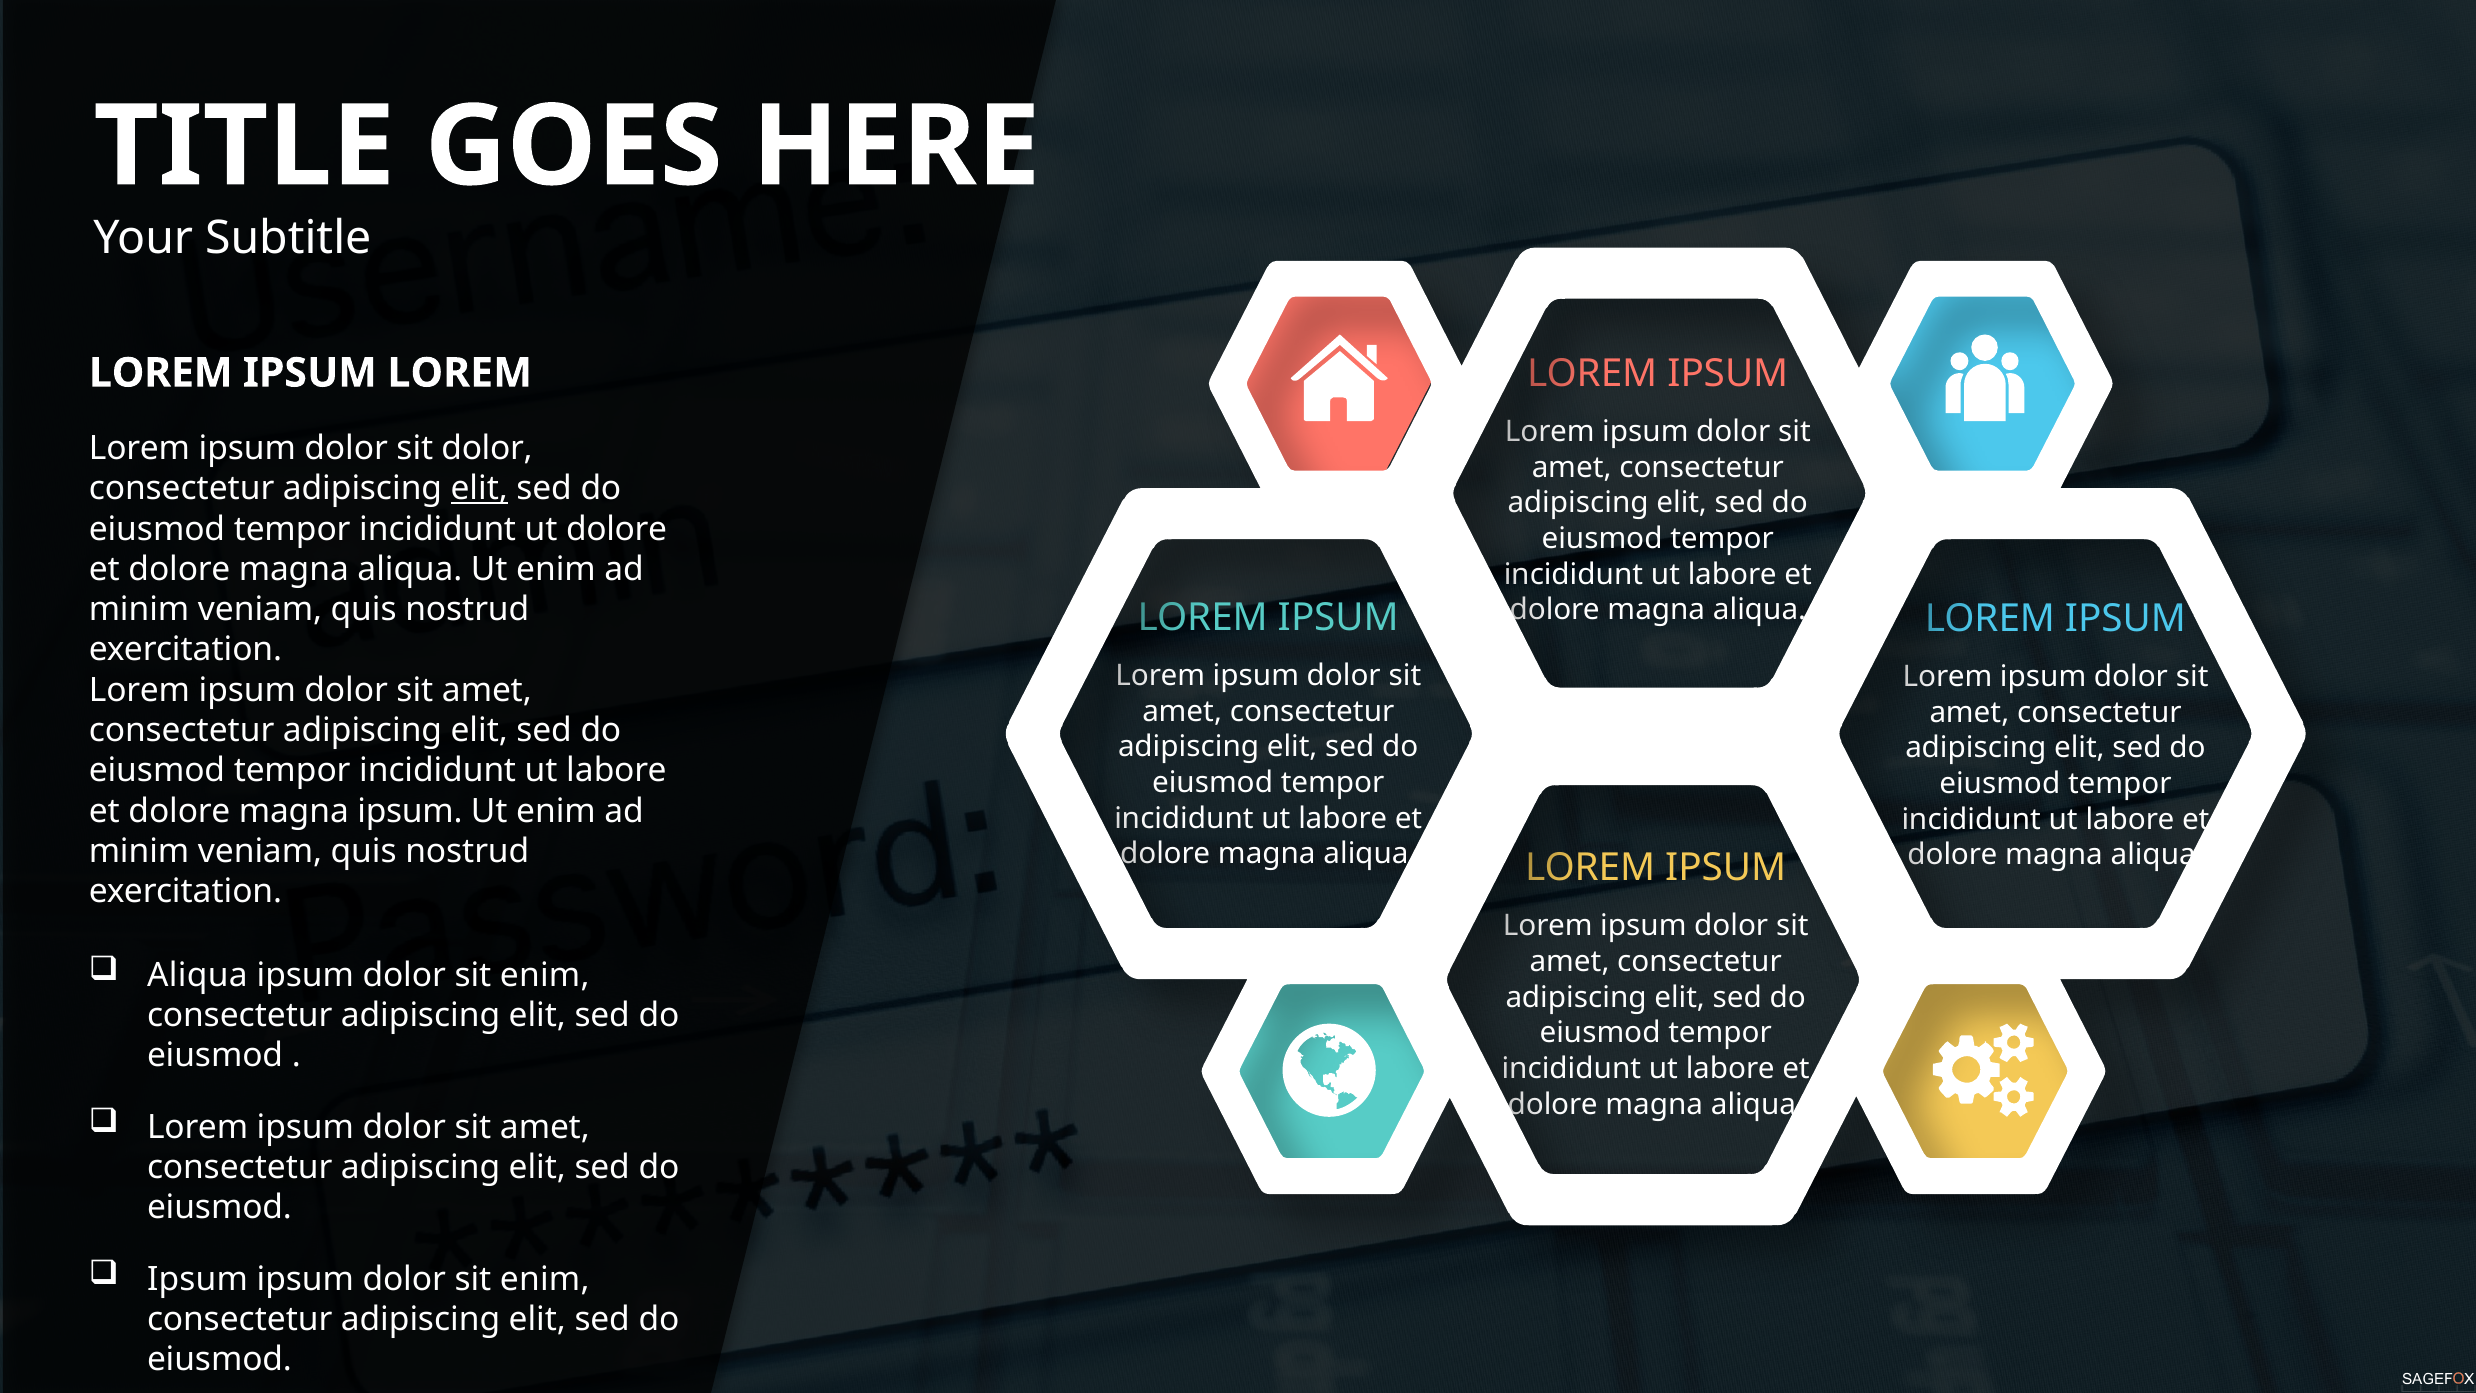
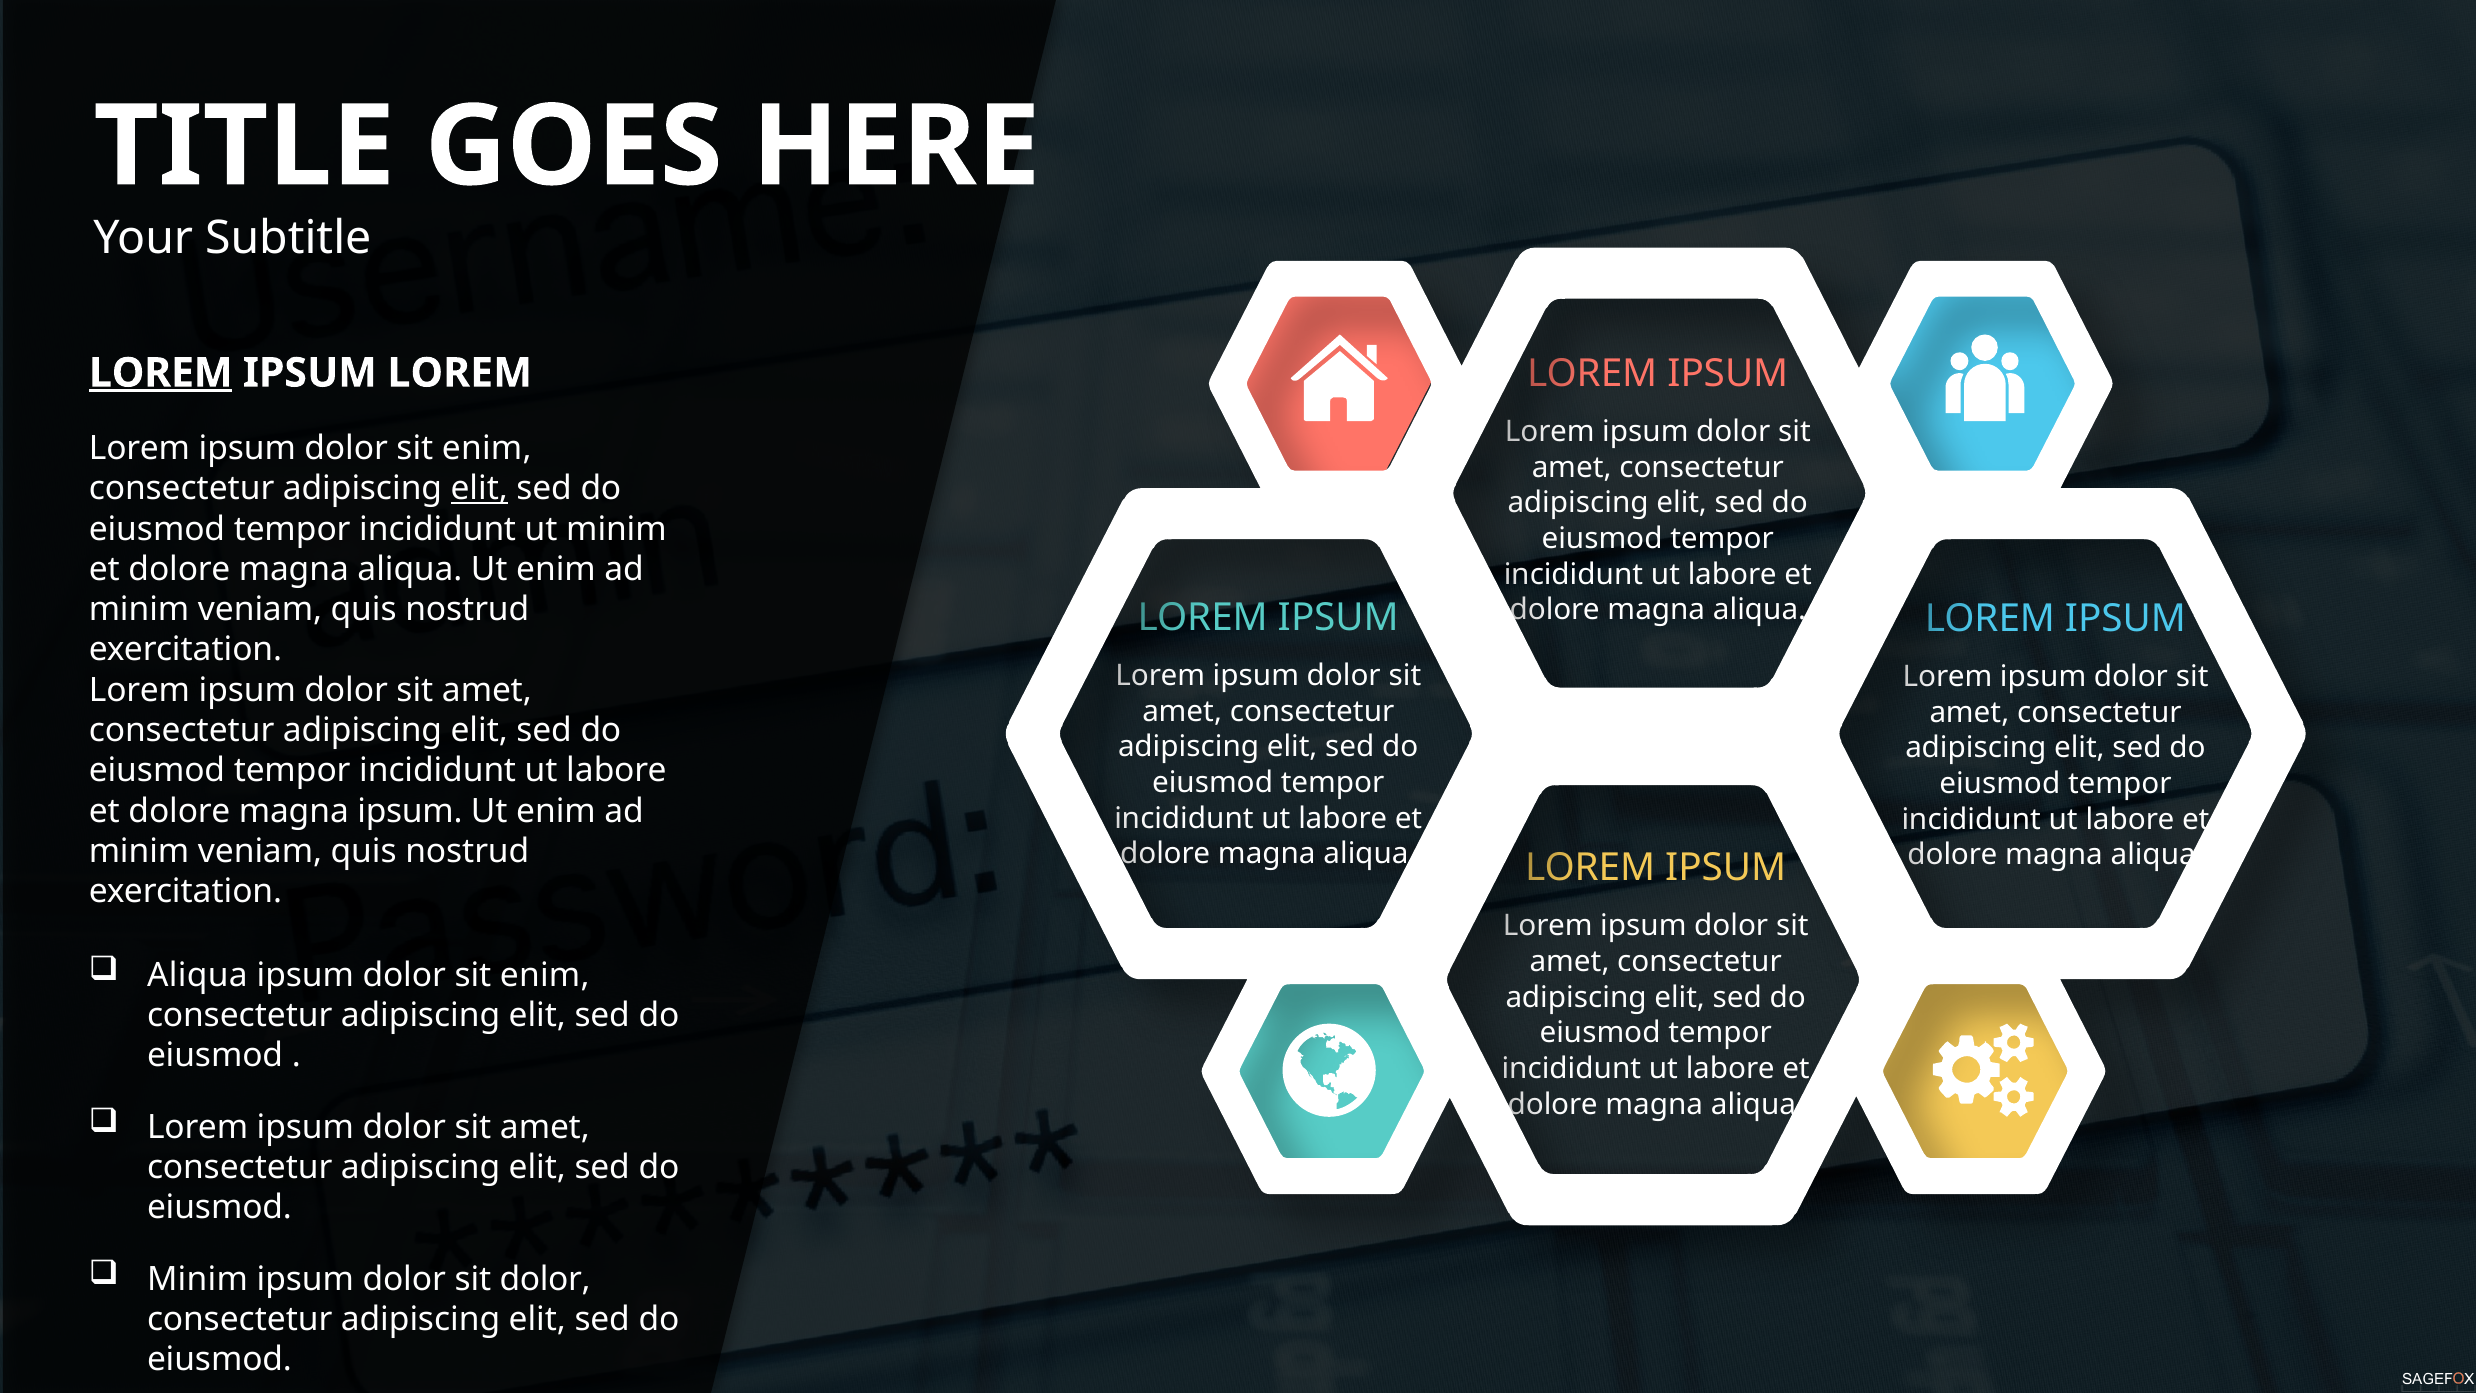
LOREM at (161, 373) underline: none -> present
dolor at (487, 448): dolor -> enim
ut dolore: dolore -> minim
Ipsum at (197, 1279): Ipsum -> Minim
enim at (545, 1279): enim -> dolor
